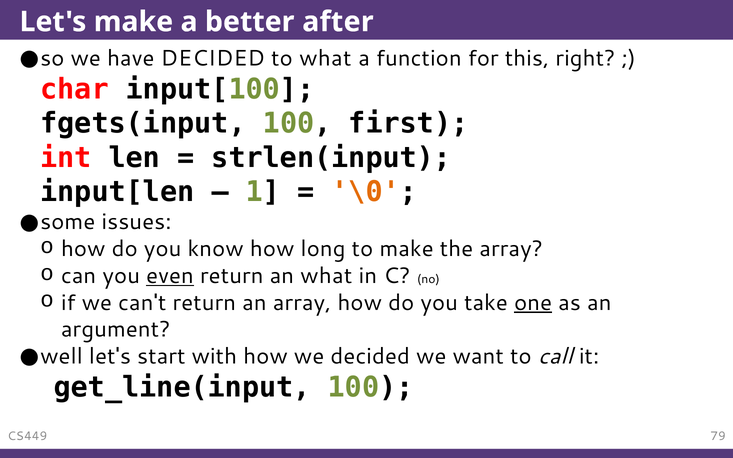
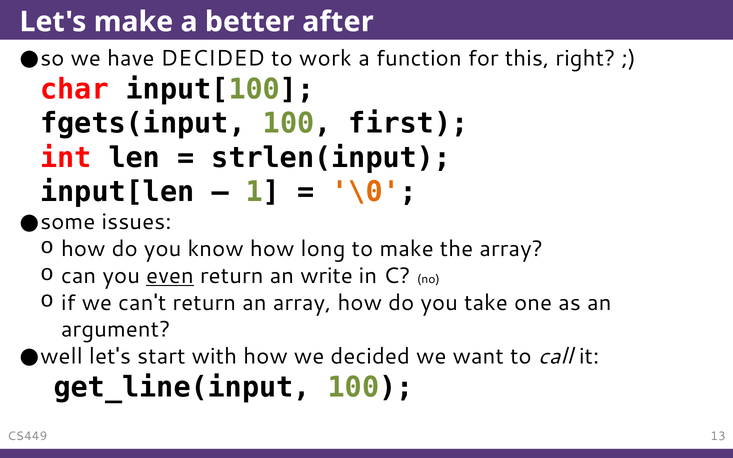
to what: what -> work
an what: what -> write
one underline: present -> none
79: 79 -> 13
